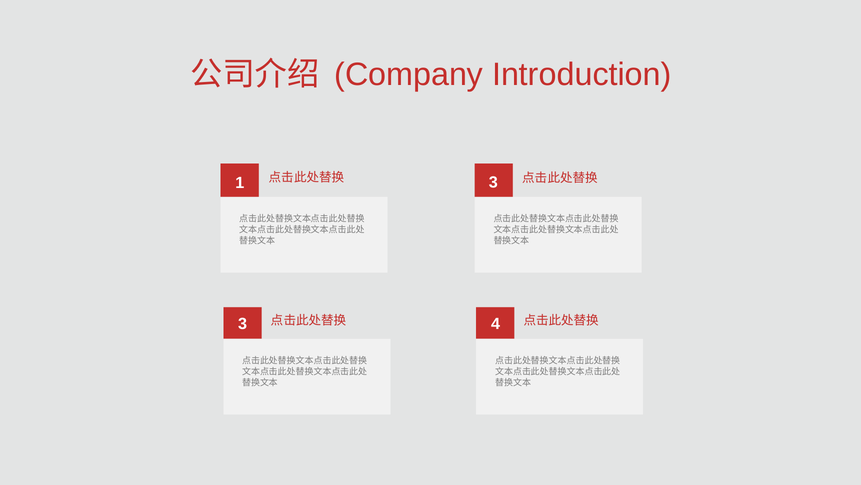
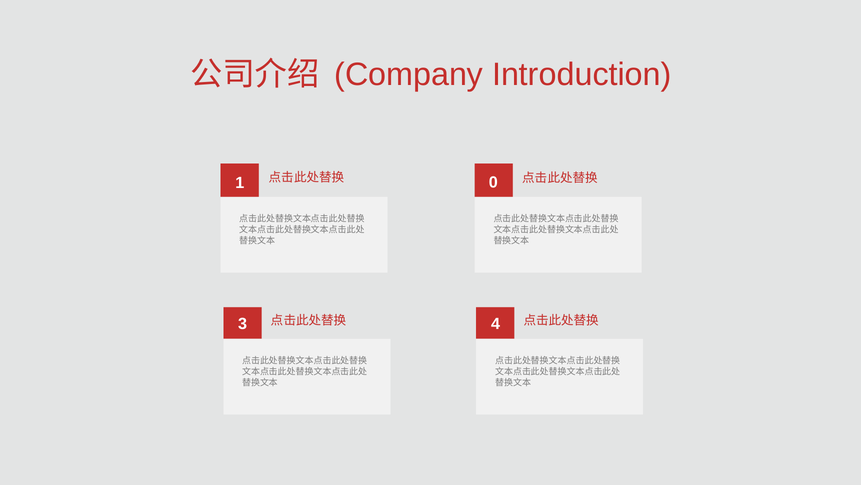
1 3: 3 -> 0
